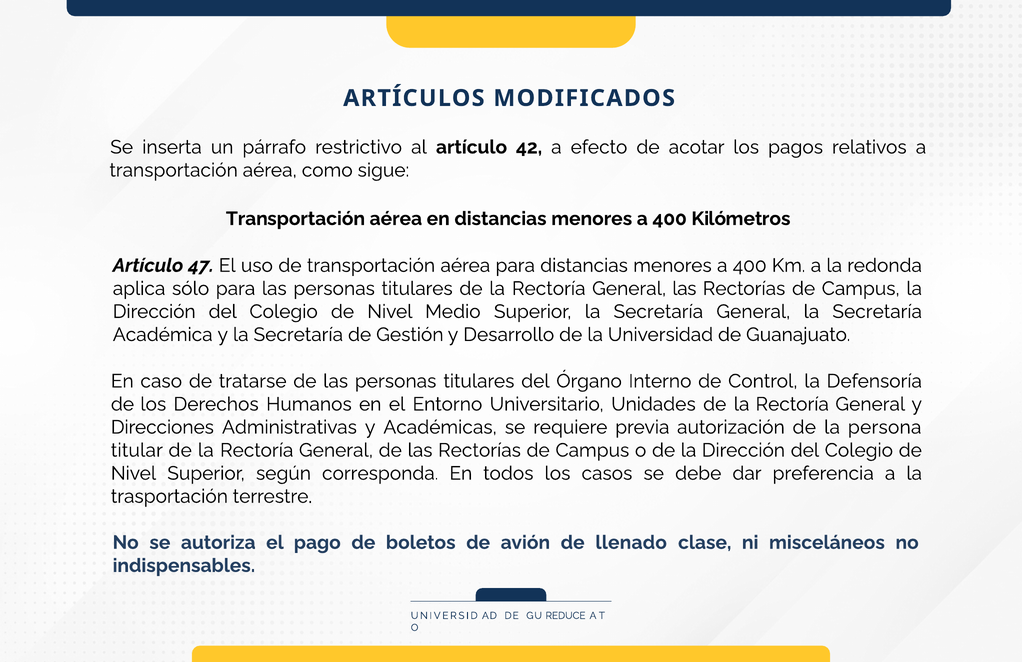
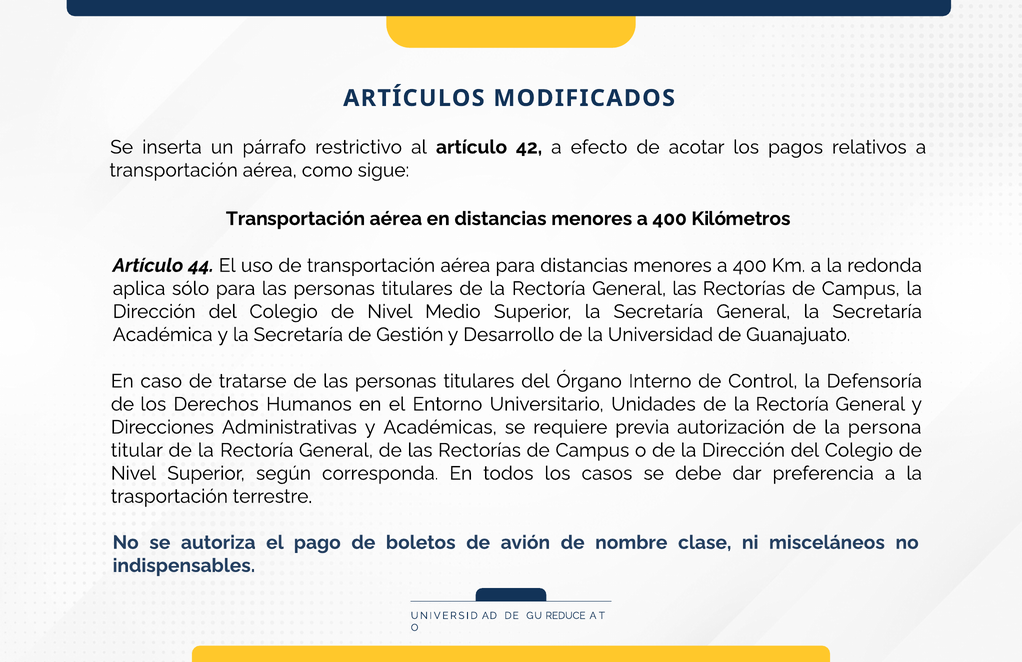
47: 47 -> 44
llenado: llenado -> nombre
